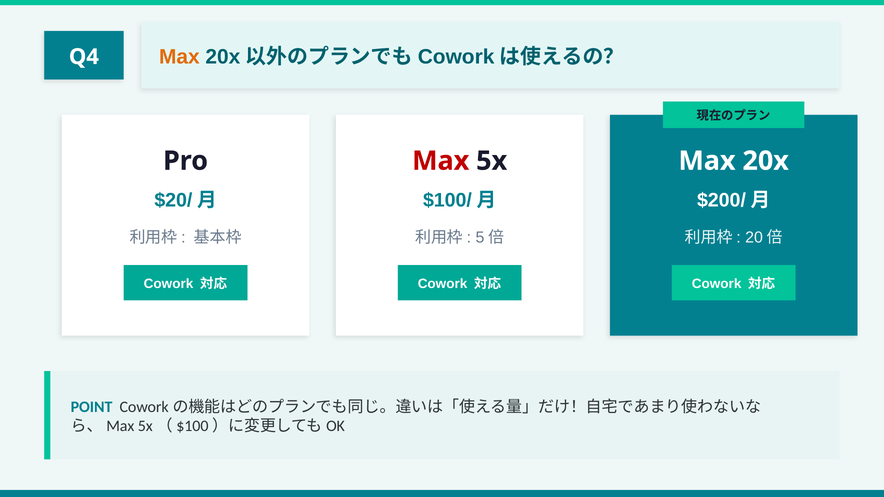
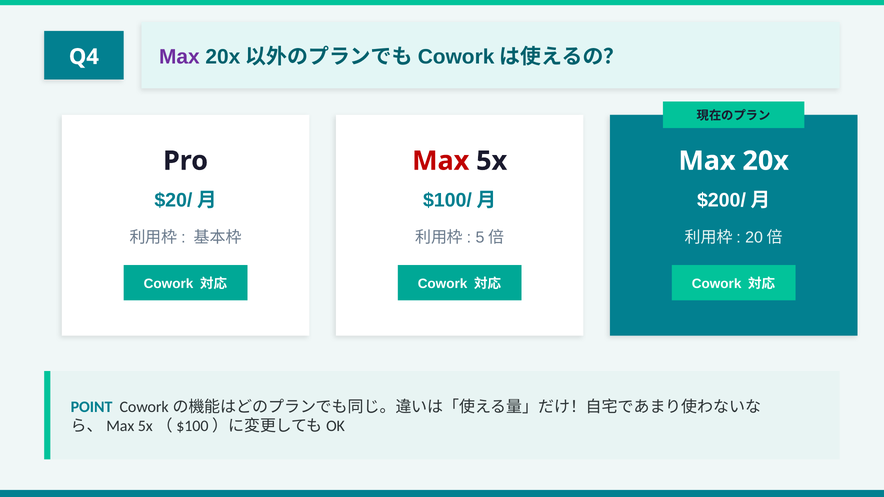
Max at (179, 57) colour: orange -> purple
